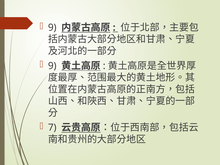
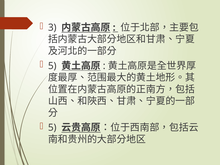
9 at (52, 28): 9 -> 3
9 at (52, 66): 9 -> 5
7 at (52, 128): 7 -> 5
